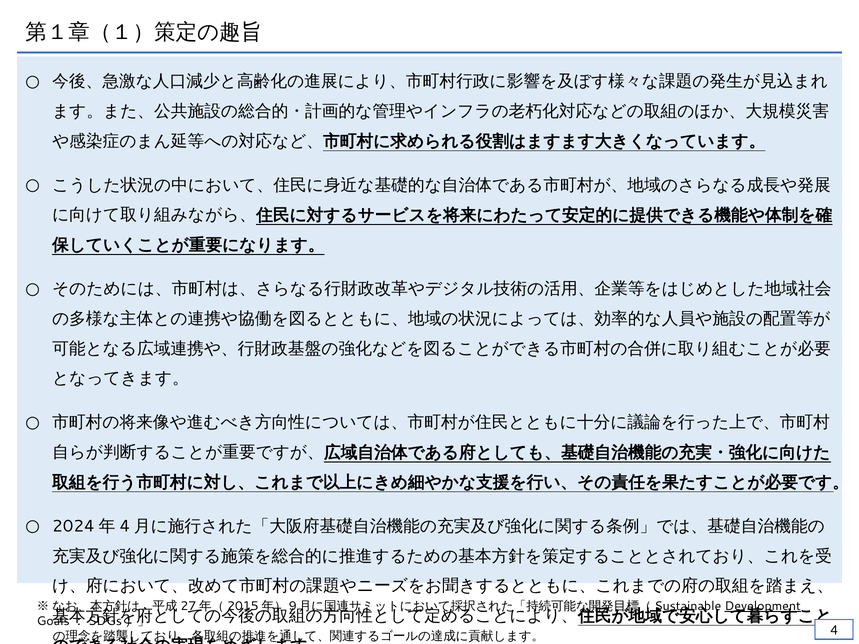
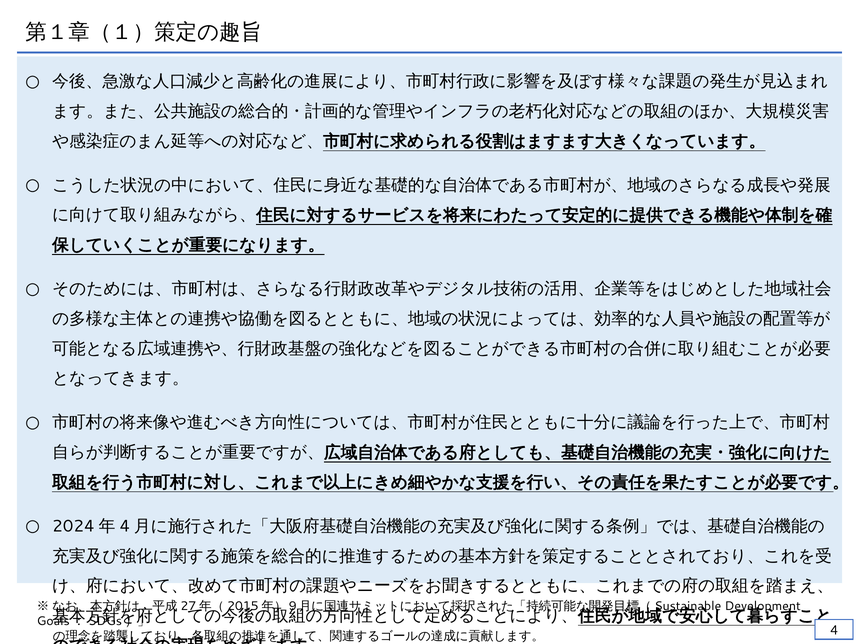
Development underline: present -> none
